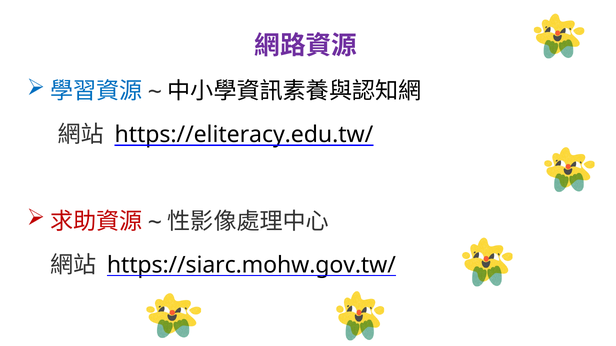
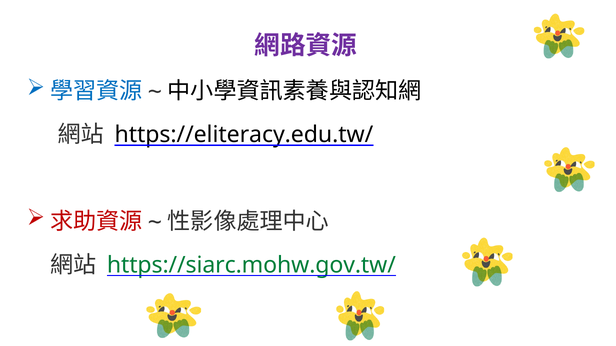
https://siarc.mohw.gov.tw/ colour: black -> green
